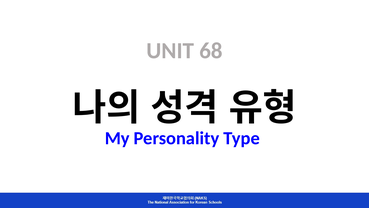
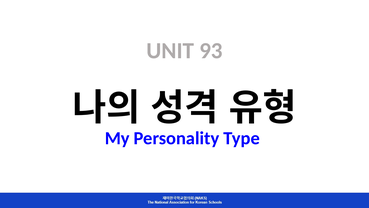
68: 68 -> 93
